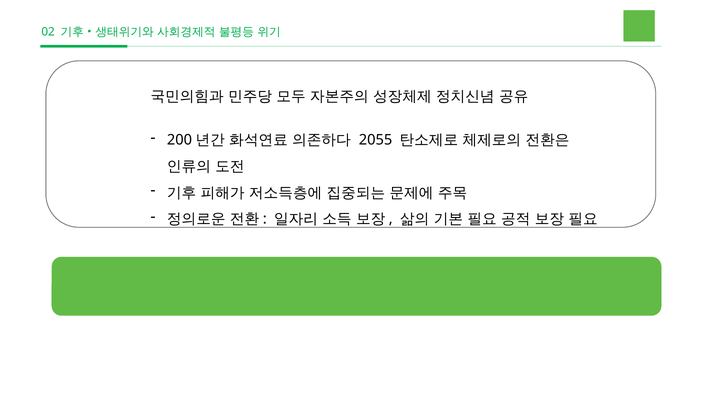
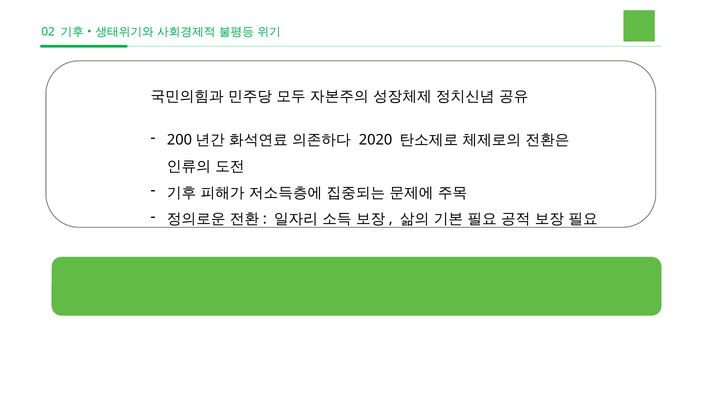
2055: 2055 -> 2020
